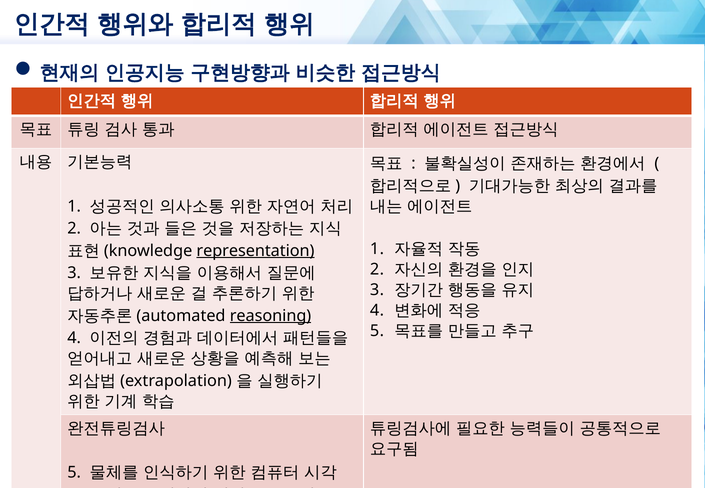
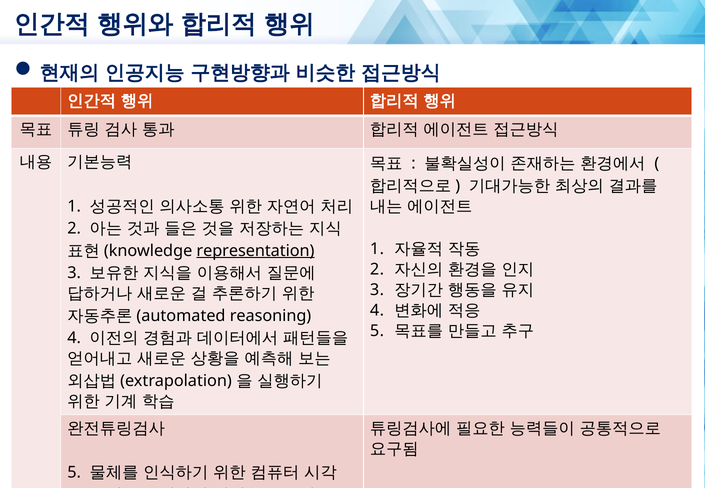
reasoning underline: present -> none
